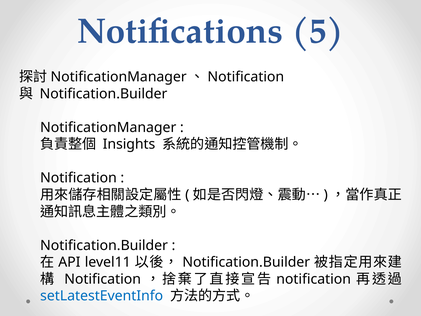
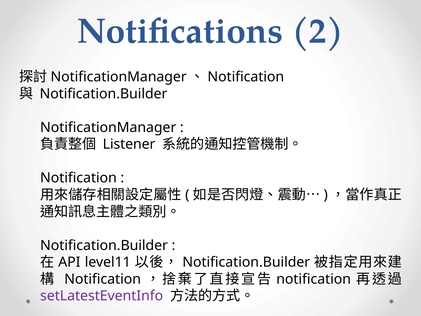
5: 5 -> 2
Insights: Insights -> Listener
setLatestEventInfo colour: blue -> purple
